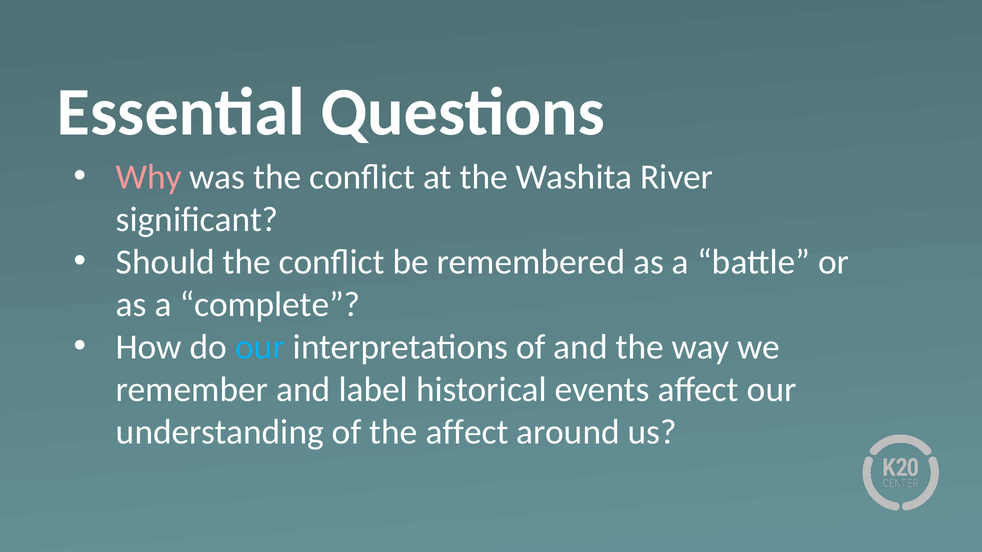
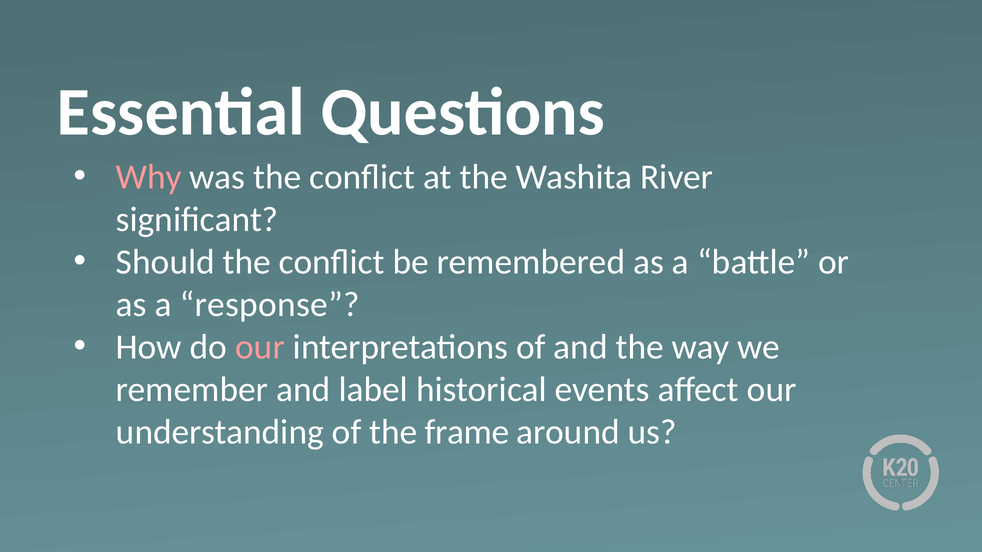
complete: complete -> response
our at (260, 347) colour: light blue -> pink
the affect: affect -> frame
